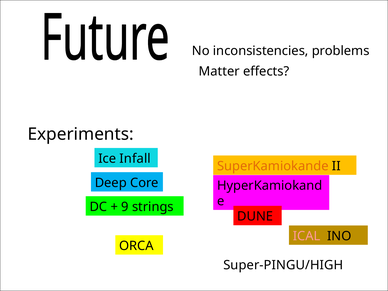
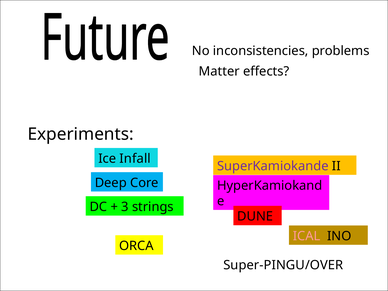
SuperKamiokande colour: orange -> purple
9: 9 -> 3
Super-PINGU/HIGH: Super-PINGU/HIGH -> Super-PINGU/OVER
